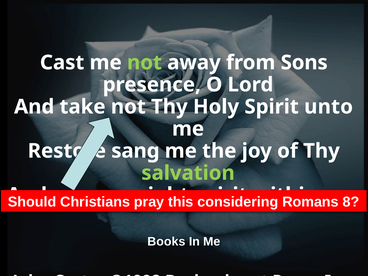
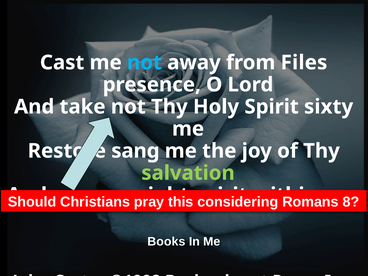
not at (144, 63) colour: light green -> light blue
Sons: Sons -> Files
unto: unto -> sixty
